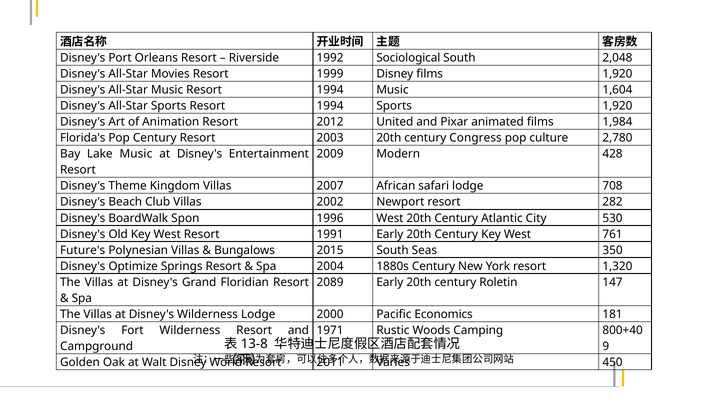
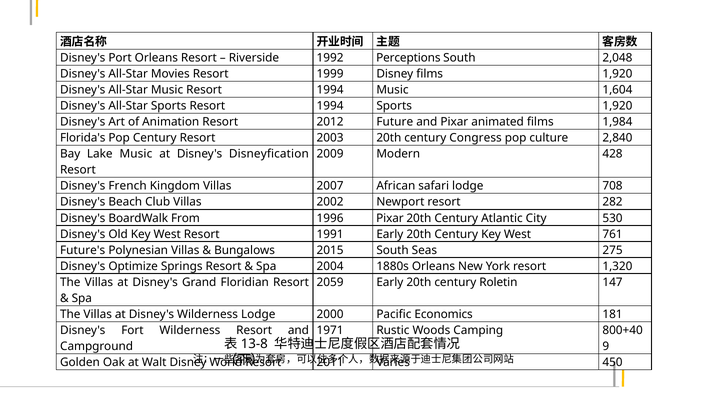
Sociological: Sociological -> Perceptions
United: United -> Future
2,780: 2,780 -> 2,840
Entertainment: Entertainment -> Disneyfication
Theme: Theme -> French
Spon: Spon -> From
1996 West: West -> Pixar
350: 350 -> 275
1880s Century: Century -> Orleans
2089: 2089 -> 2059
